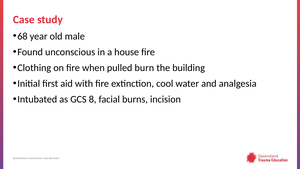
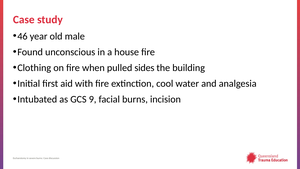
68: 68 -> 46
burn: burn -> sides
8: 8 -> 9
